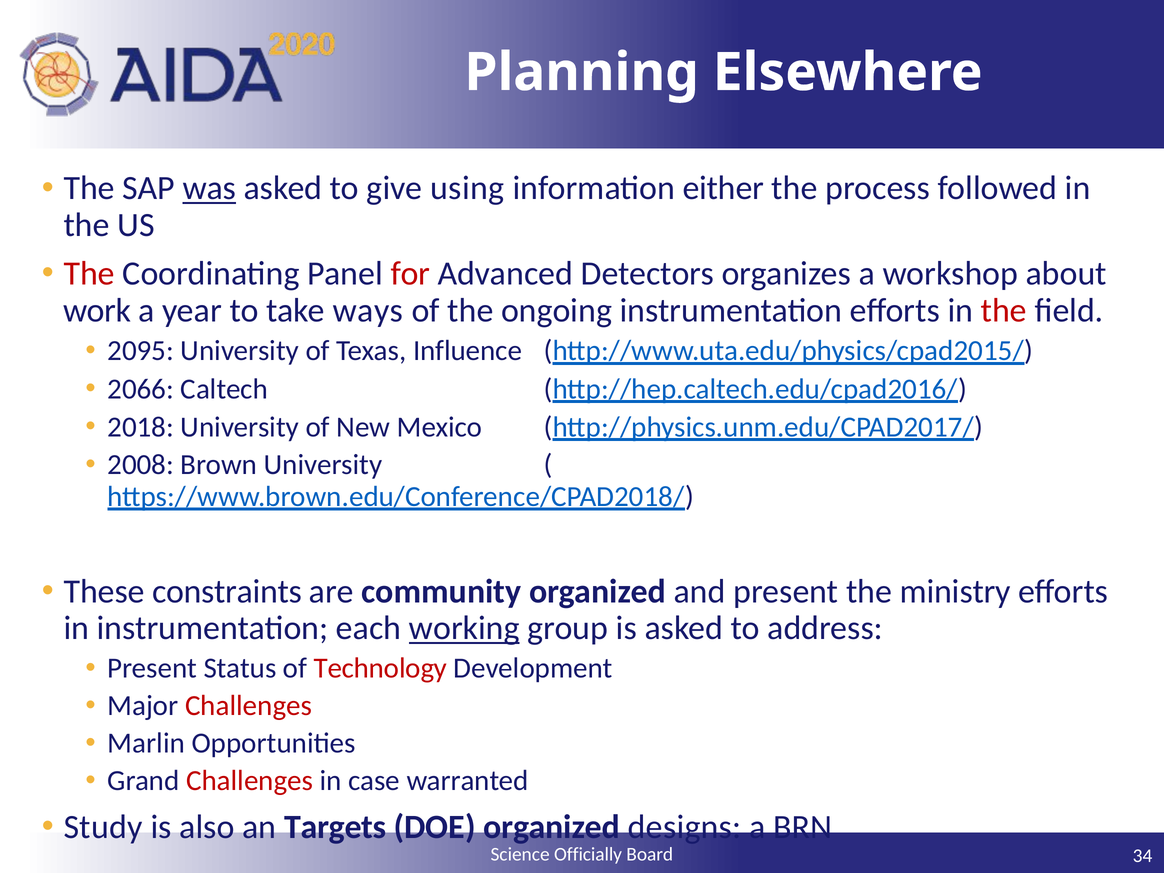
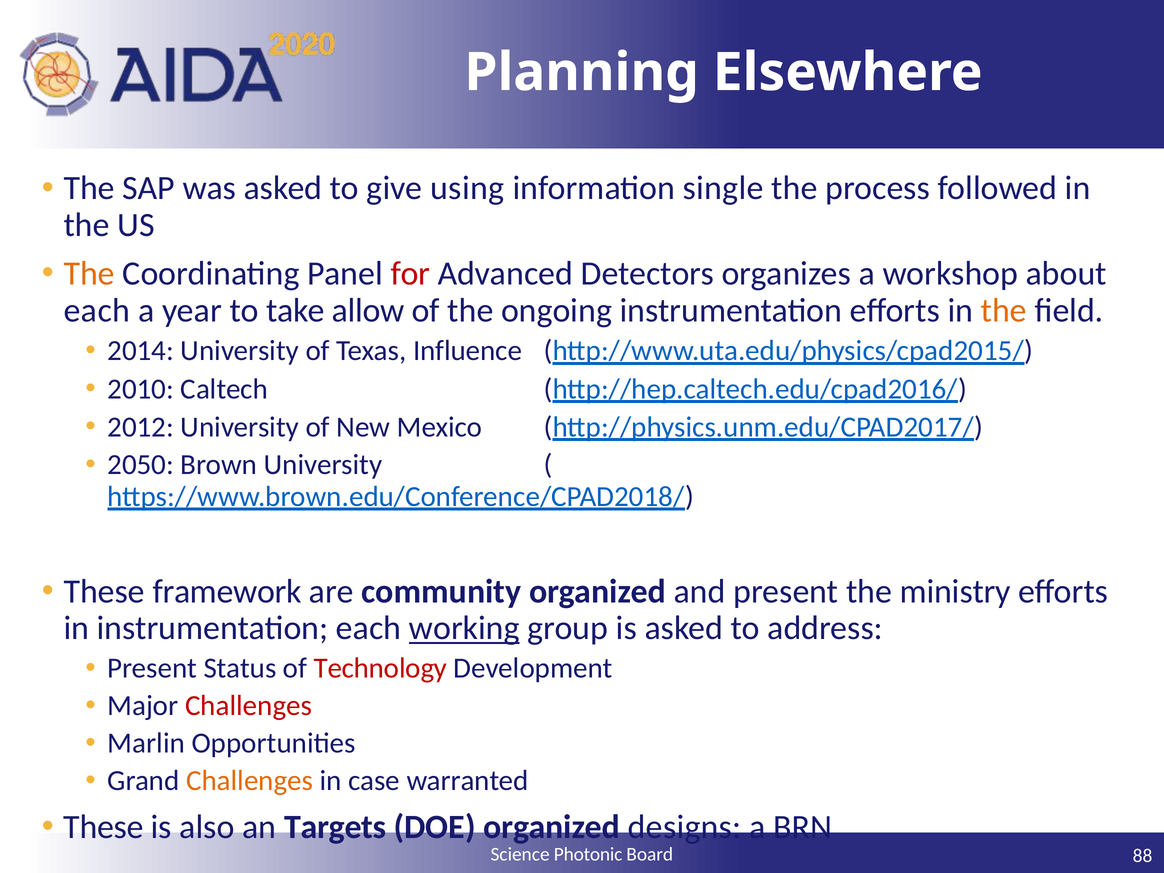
was underline: present -> none
either: either -> single
The at (89, 274) colour: red -> orange
work at (97, 310): work -> each
ways: ways -> allow
the at (1004, 310) colour: red -> orange
2095: 2095 -> 2014
2066: 2066 -> 2010
2018: 2018 -> 2012
2008: 2008 -> 2050
constraints: constraints -> framework
Challenges at (250, 781) colour: red -> orange
Study at (103, 827): Study -> These
Officially: Officially -> Photonic
34: 34 -> 88
